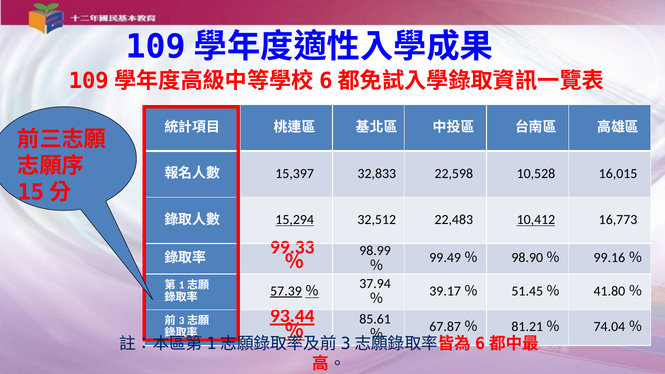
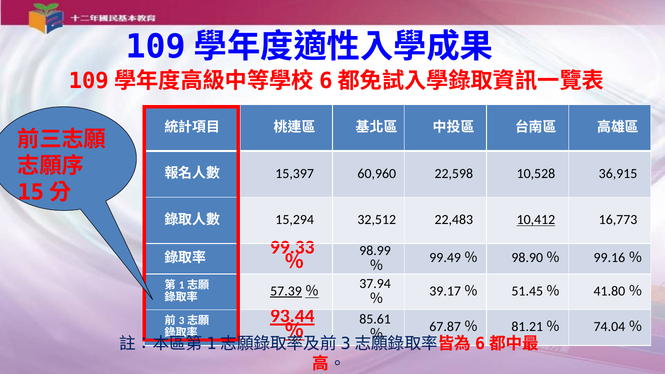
32,833: 32,833 -> 60,960
16,015: 16,015 -> 36,915
15,294 underline: present -> none
